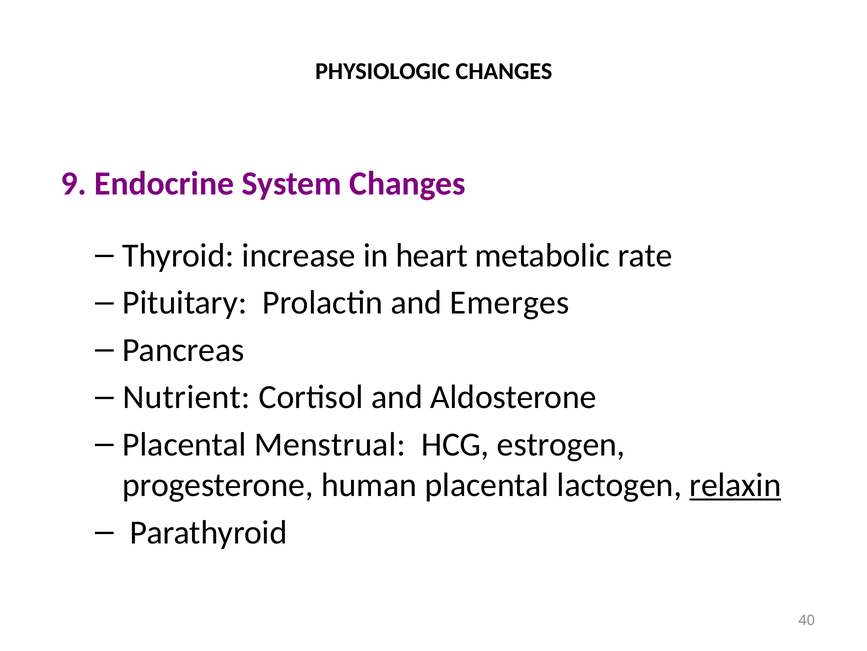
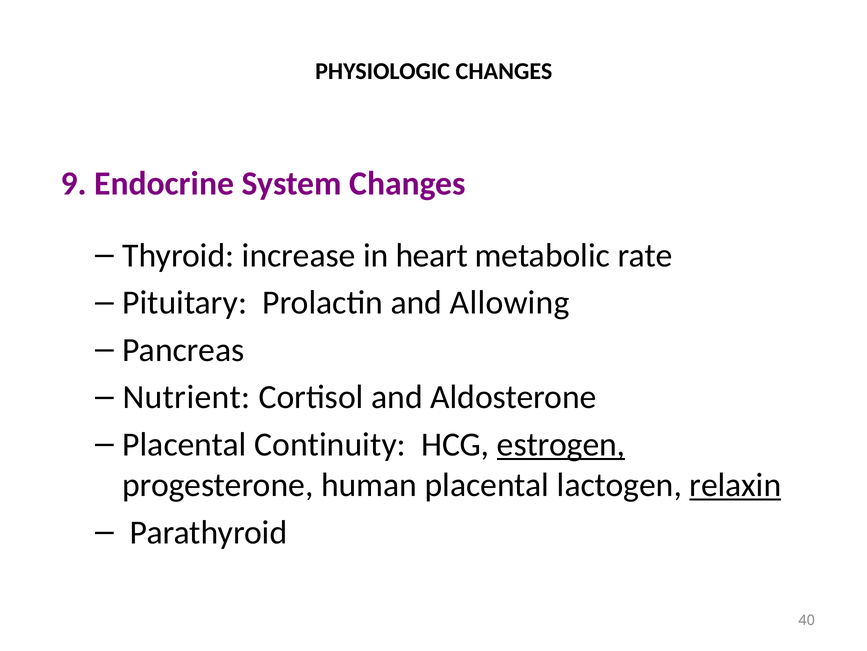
Emerges: Emerges -> Allowing
Menstrual: Menstrual -> Continuity
estrogen underline: none -> present
